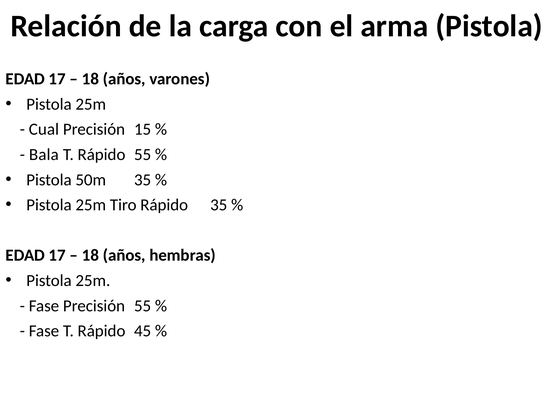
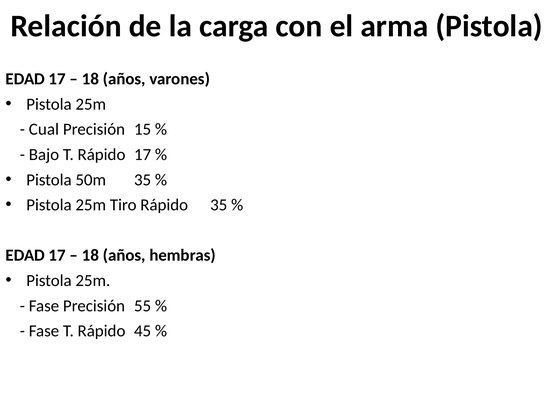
Bala: Bala -> Bajo
Rápido 55: 55 -> 17
